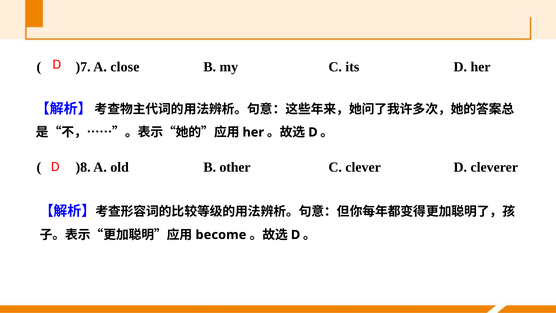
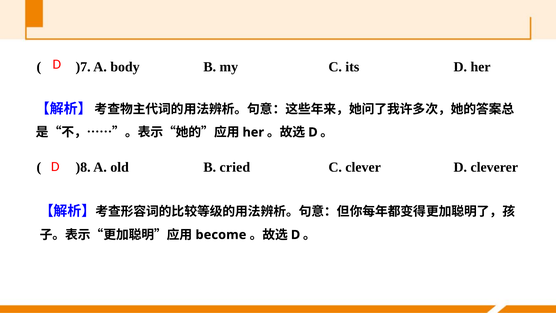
close: close -> body
other: other -> cried
